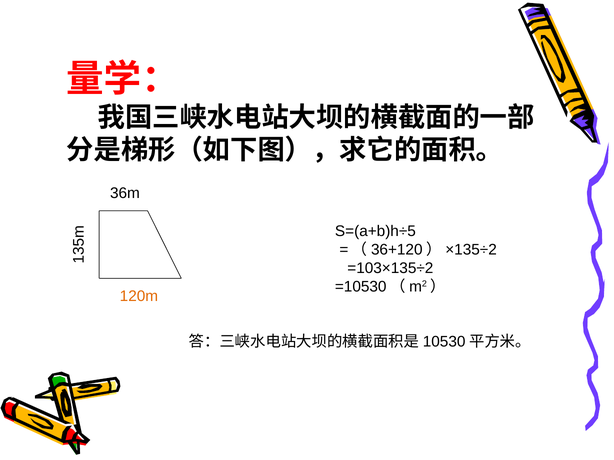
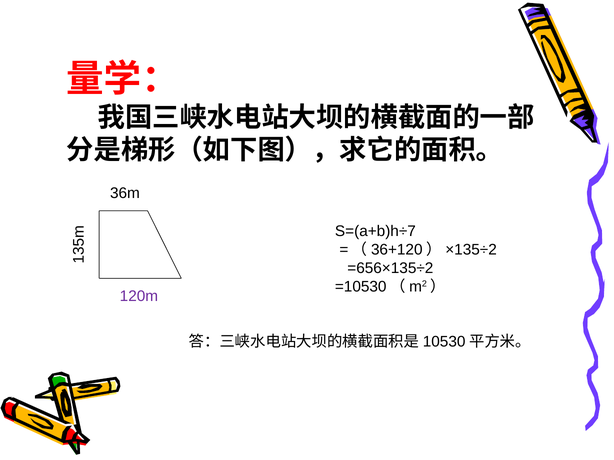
S=(a+b)h÷5: S=(a+b)h÷5 -> S=(a+b)h÷7
=103×135÷2: =103×135÷2 -> =656×135÷2
120m colour: orange -> purple
